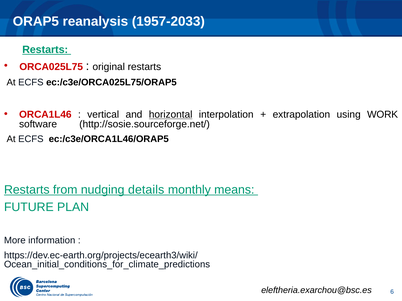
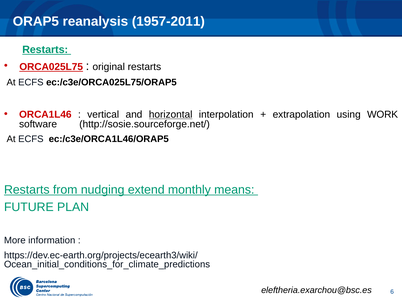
1957-2033: 1957-2033 -> 1957-2011
ORCA025L75 underline: none -> present
details: details -> extend
